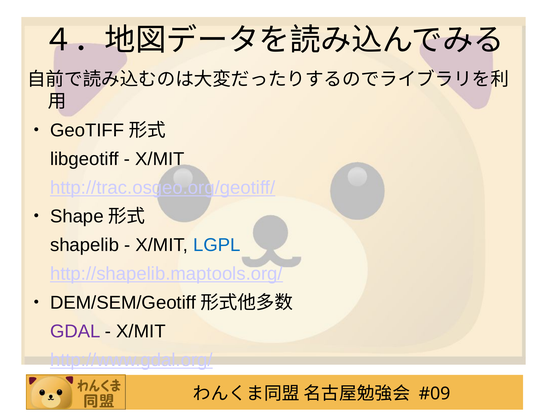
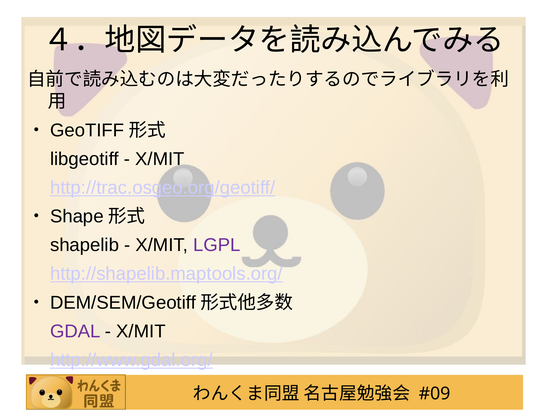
LGPL colour: blue -> purple
